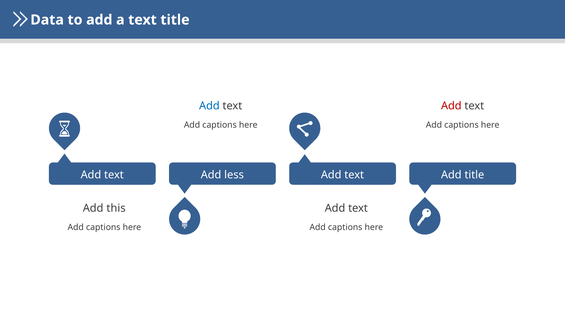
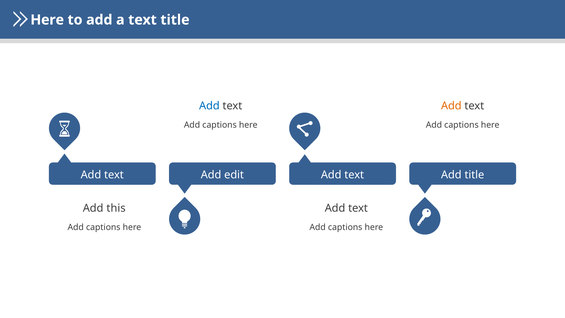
Data at (47, 20): Data -> Here
Add at (451, 106) colour: red -> orange
less: less -> edit
